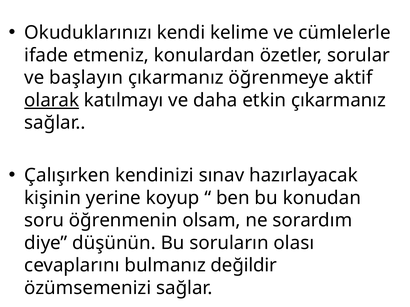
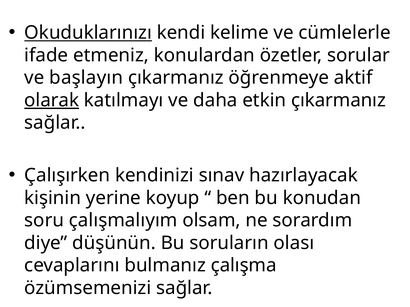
Okuduklarınızı underline: none -> present
öğrenmenin: öğrenmenin -> çalışmalıyım
değildir: değildir -> çalışma
